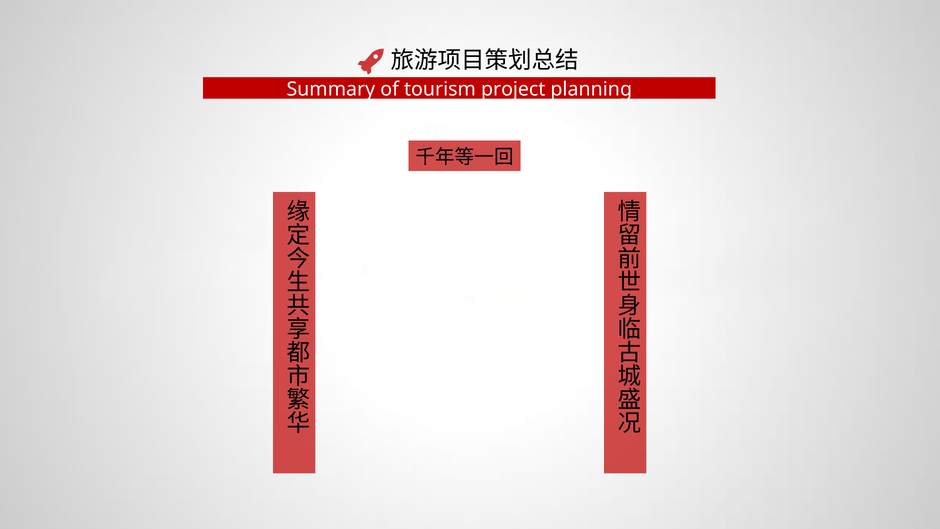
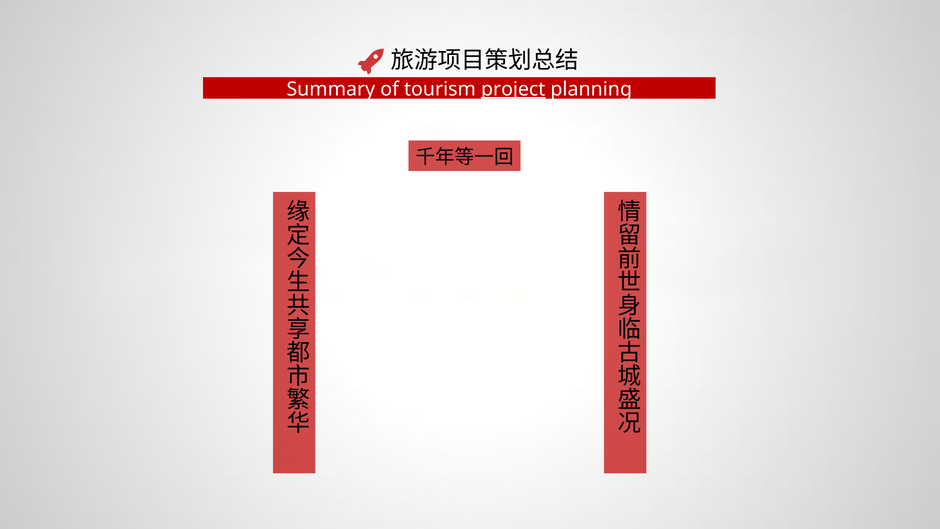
project underline: none -> present
